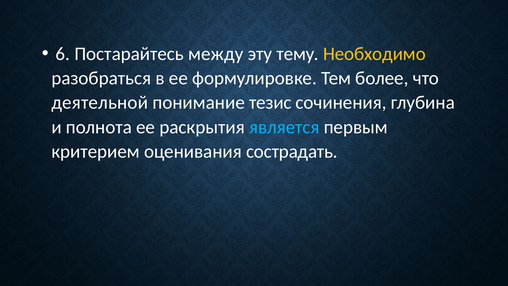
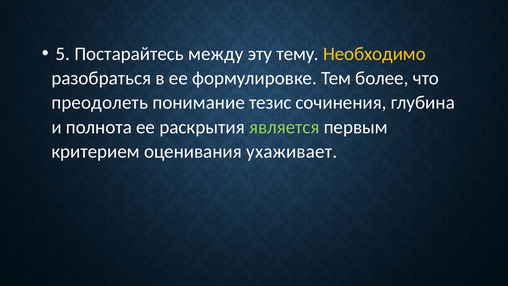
6: 6 -> 5
деятельной: деятельной -> преодолеть
является colour: light blue -> light green
сострадать: сострадать -> ухаживает
